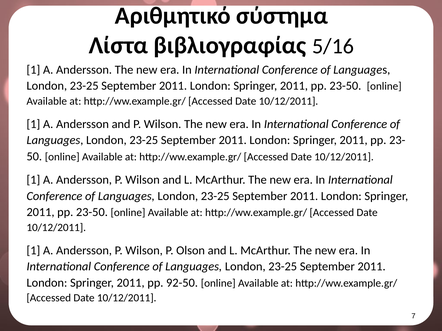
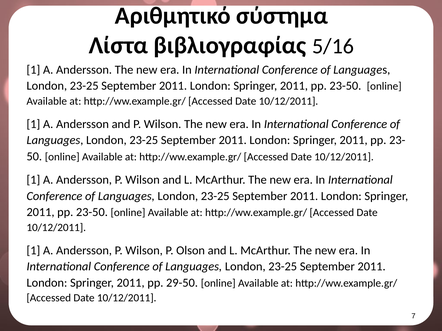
92-50: 92-50 -> 29-50
